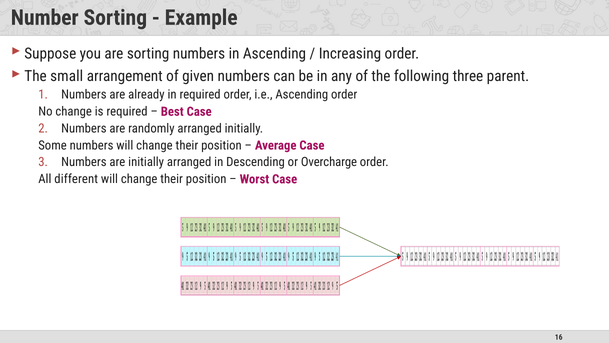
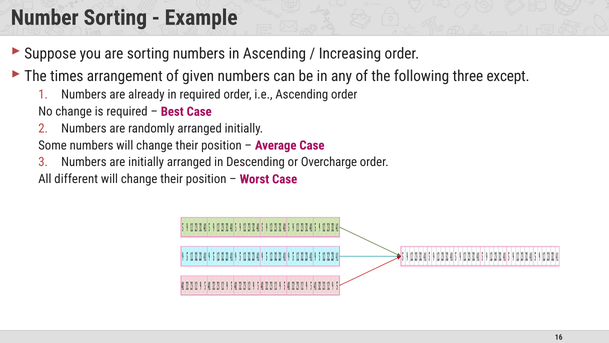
small: small -> times
parent: parent -> except
